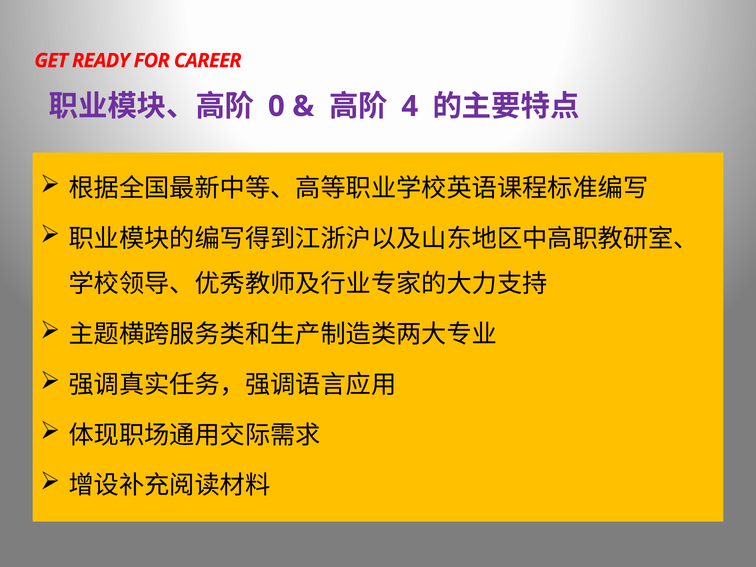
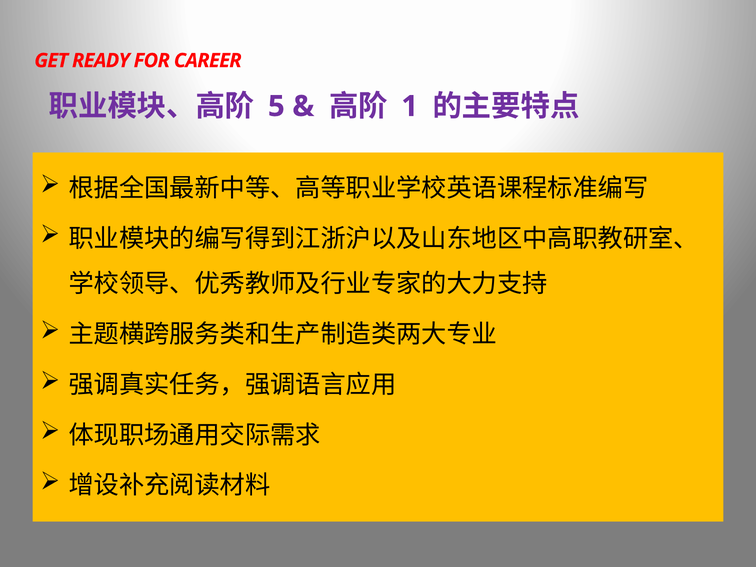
0: 0 -> 5
4: 4 -> 1
